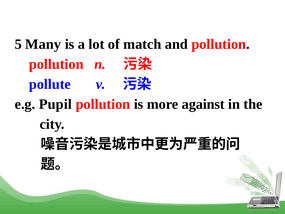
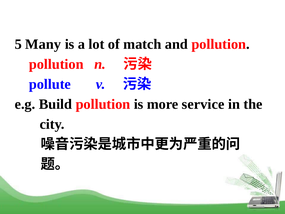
Pupil: Pupil -> Build
against: against -> service
